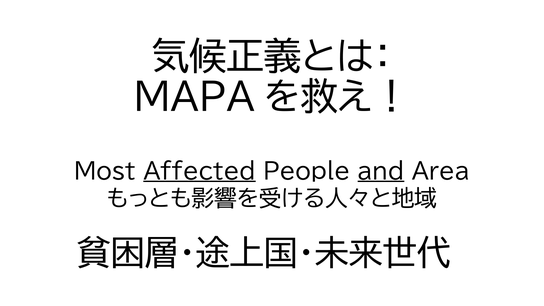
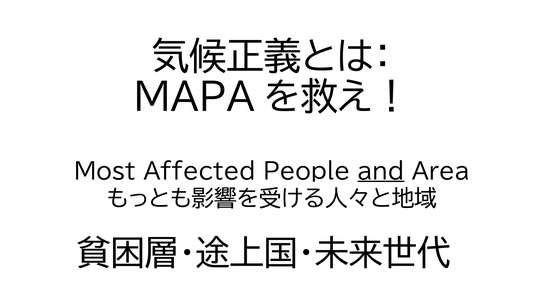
Affected underline: present -> none
